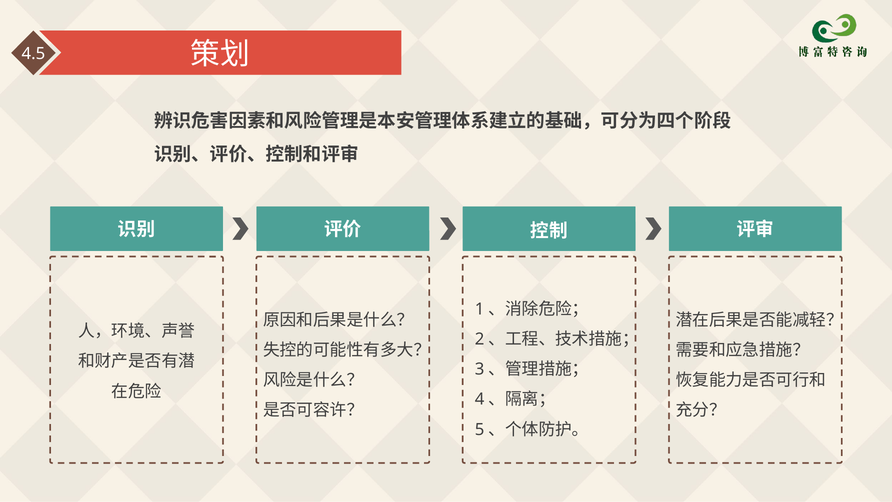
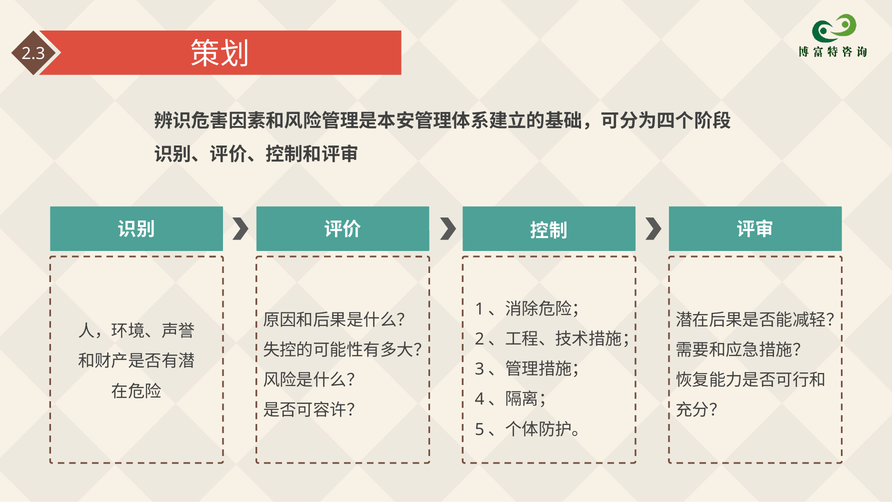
4.5: 4.5 -> 2.3
